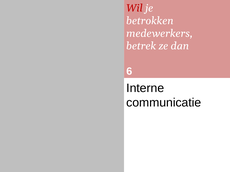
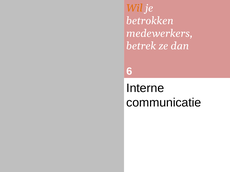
Wil colour: red -> orange
